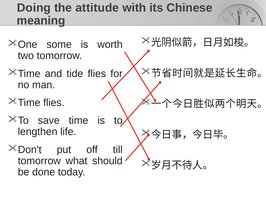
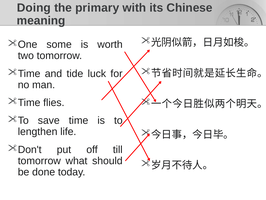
attitude: attitude -> primary
tide flies: flies -> luck
